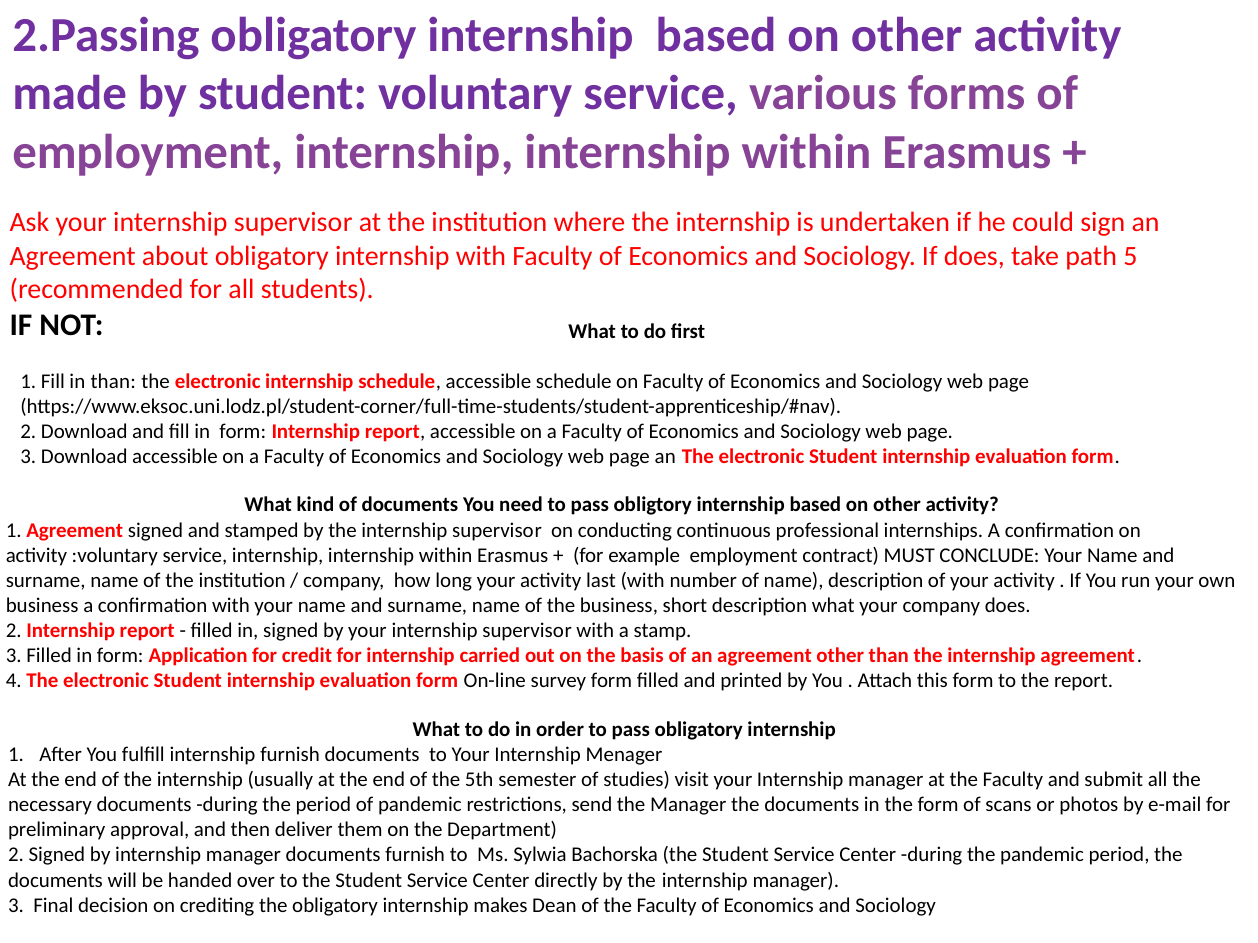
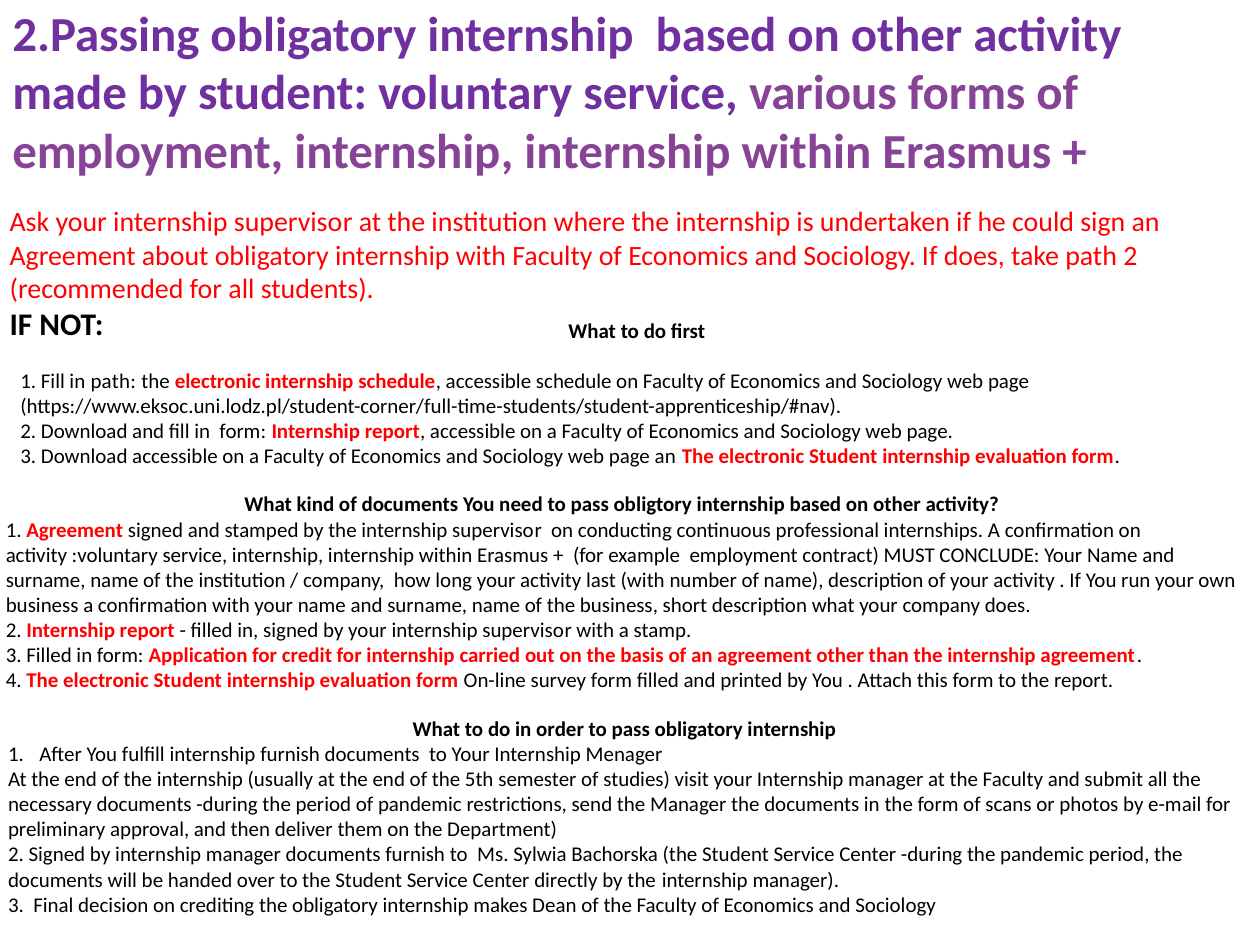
path 5: 5 -> 2
in than: than -> path
